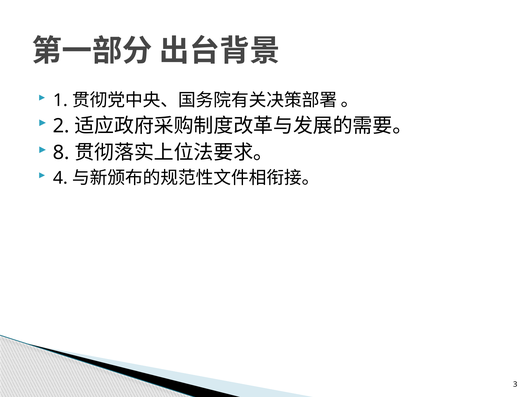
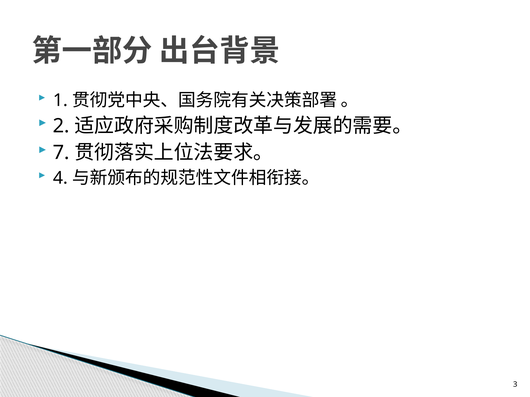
8: 8 -> 7
